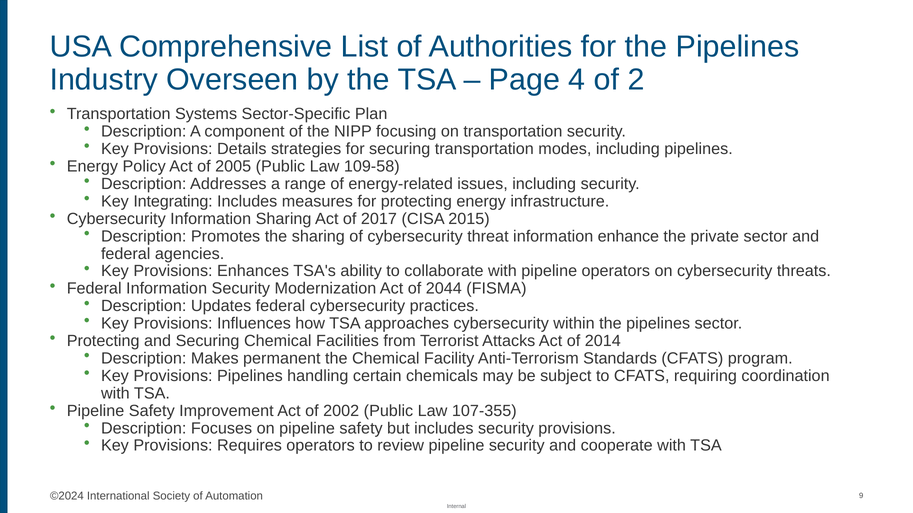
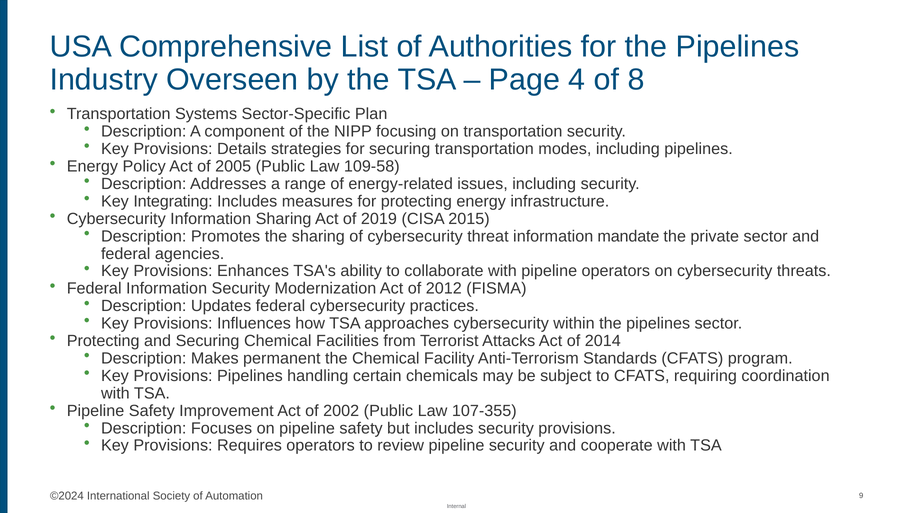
2: 2 -> 8
2017: 2017 -> 2019
enhance: enhance -> mandate
2044: 2044 -> 2012
